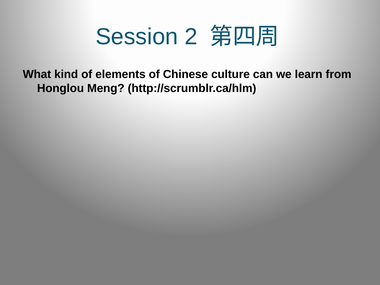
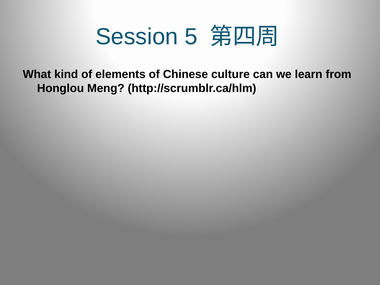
2: 2 -> 5
